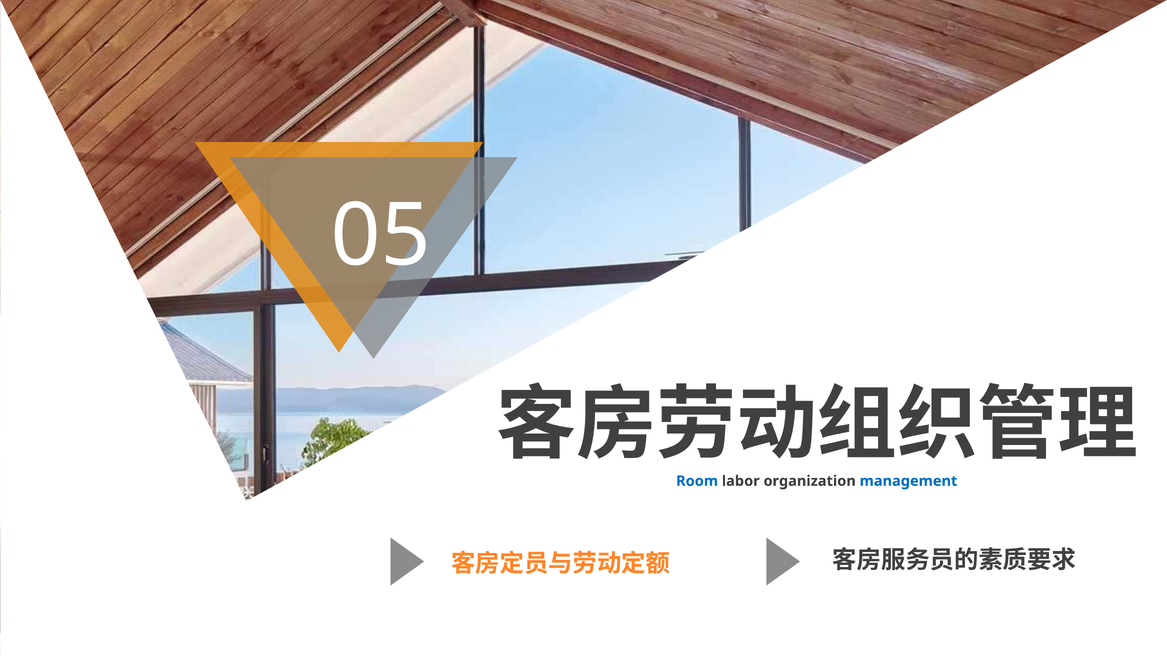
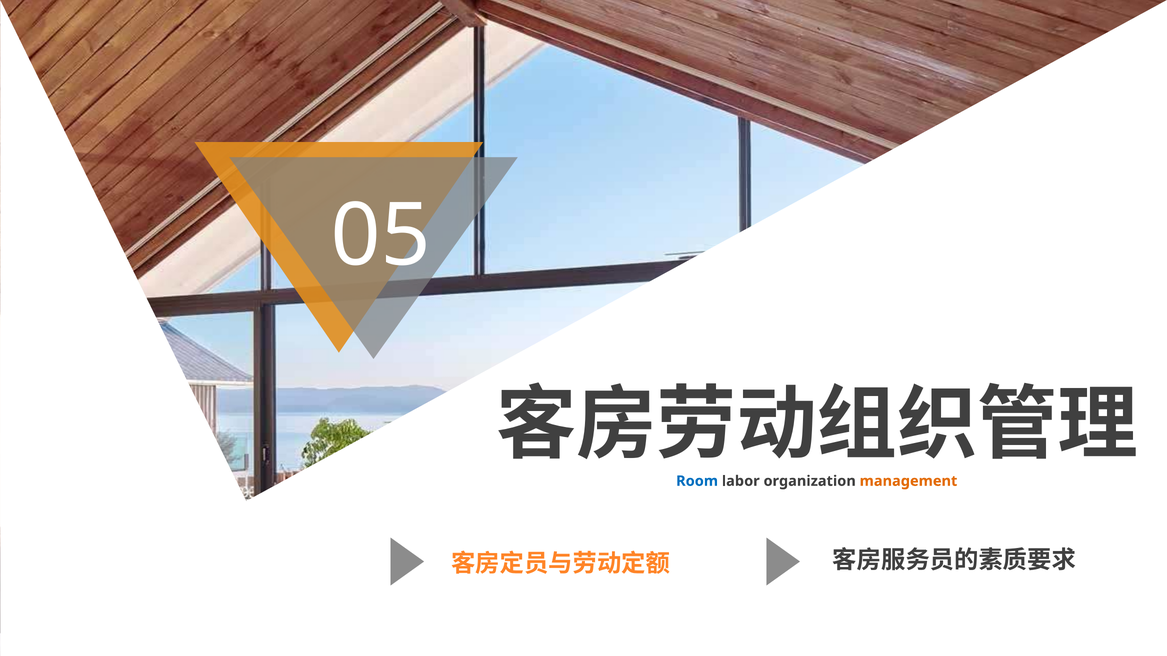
management colour: blue -> orange
